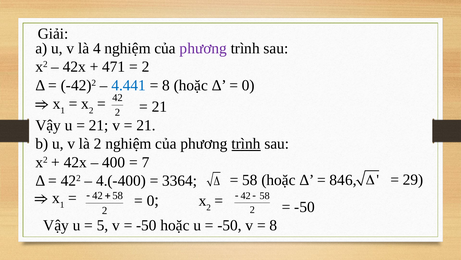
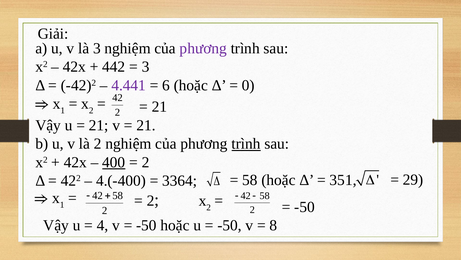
là 4: 4 -> 3
471: 471 -> 442
2 at (146, 67): 2 -> 3
4.441 colour: blue -> purple
8 at (166, 85): 8 -> 6
400 underline: none -> present
7 at (146, 162): 7 -> 2
846: 846 -> 351
0 at (151, 200): 0 -> 2
5: 5 -> 4
